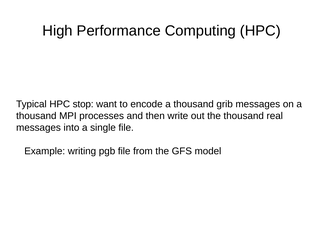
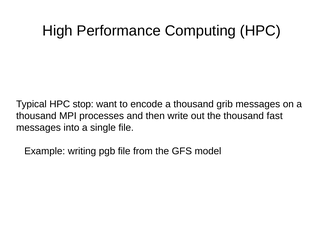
real: real -> fast
